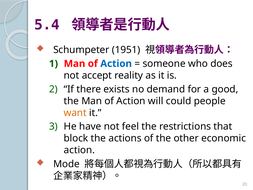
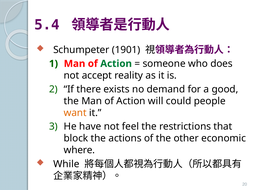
1951: 1951 -> 1901
Action at (116, 64) colour: blue -> green
action at (79, 150): action -> where
Mode: Mode -> While
